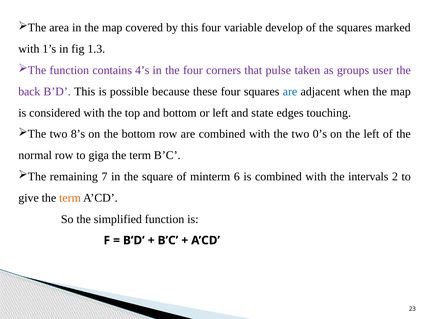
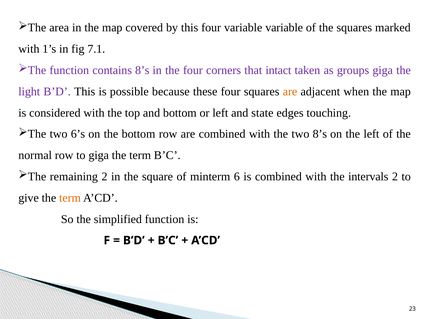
variable develop: develop -> variable
1.3: 1.3 -> 7.1
contains 4’s: 4’s -> 8’s
pulse: pulse -> intact
groups user: user -> giga
back: back -> light
are at (290, 92) colour: blue -> orange
8’s: 8’s -> 6’s
two 0’s: 0’s -> 8’s
remaining 7: 7 -> 2
